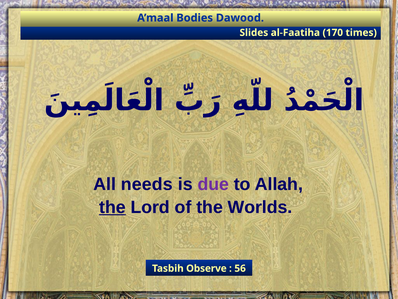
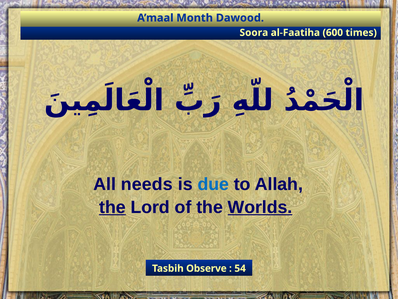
Bodies: Bodies -> Month
Slides: Slides -> Soora
170: 170 -> 600
due colour: purple -> blue
Worlds underline: none -> present
56: 56 -> 54
